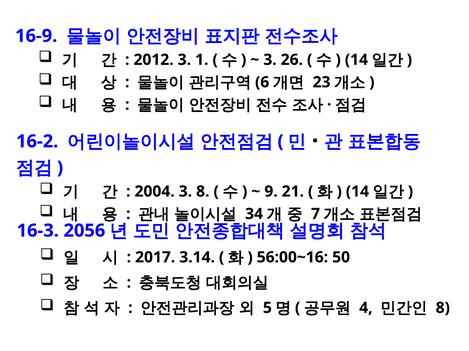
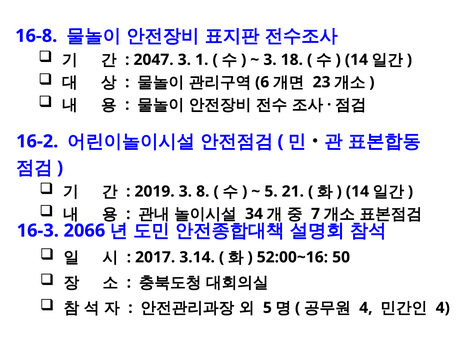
16-9: 16-9 -> 16-8
2012: 2012 -> 2047
26: 26 -> 18
2004: 2004 -> 2019
9 at (271, 192): 9 -> 5
2056: 2056 -> 2066
56:00~16: 56:00~16 -> 52:00~16
8 at (443, 308): 8 -> 4
